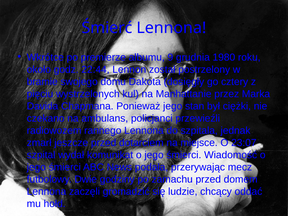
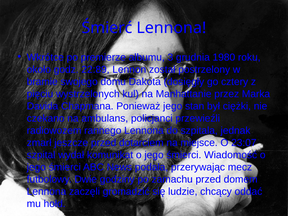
9: 9 -> 3
22:44: 22:44 -> 22:89
